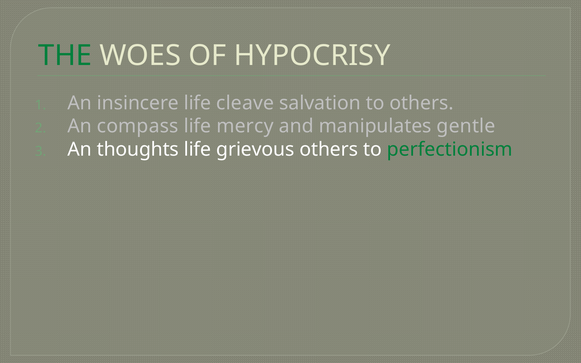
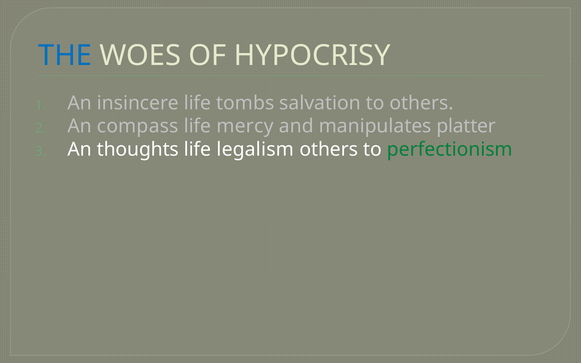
THE colour: green -> blue
cleave: cleave -> tombs
gentle: gentle -> platter
grievous: grievous -> legalism
